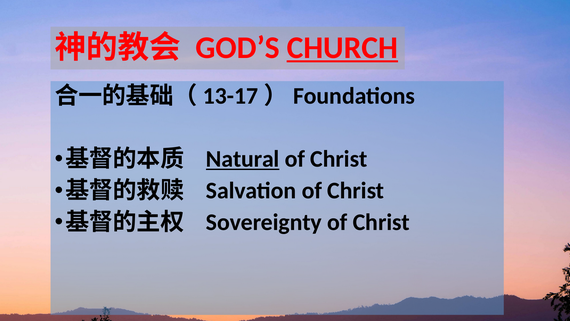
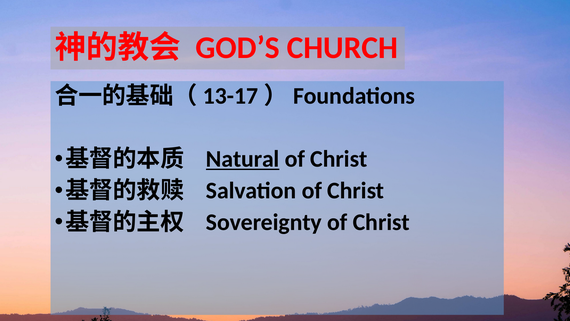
CHURCH underline: present -> none
